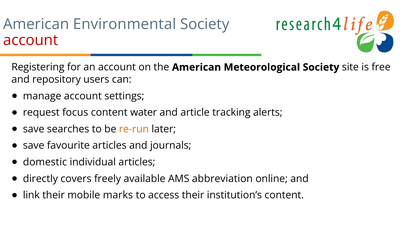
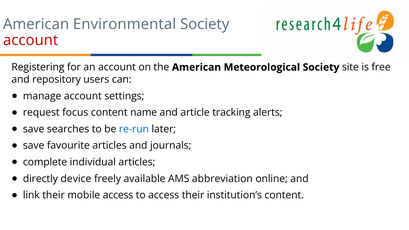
water: water -> name
re-run colour: orange -> blue
domestic: domestic -> complete
covers: covers -> device
mobile marks: marks -> access
